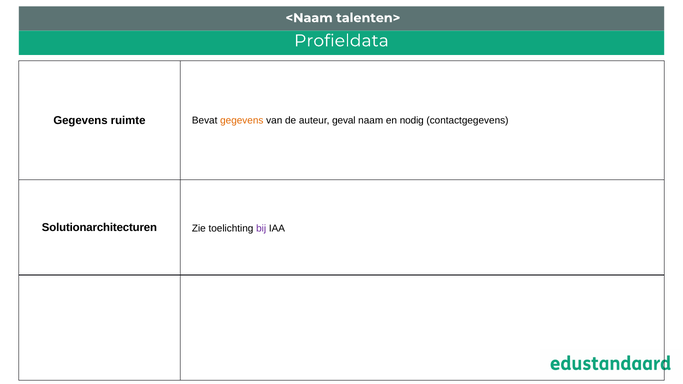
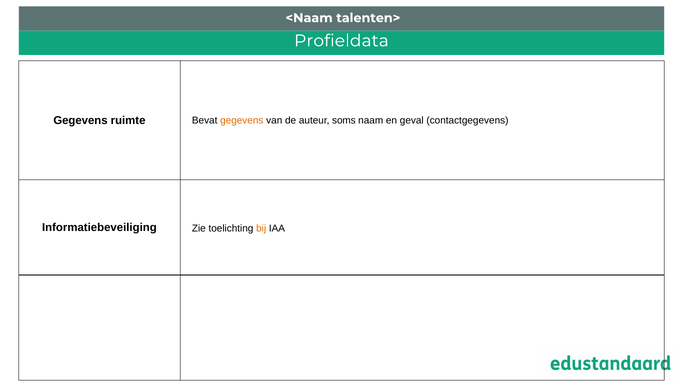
geval: geval -> soms
nodig: nodig -> geval
Solutionarchitecturen: Solutionarchitecturen -> Informatiebeveiliging
bij colour: purple -> orange
